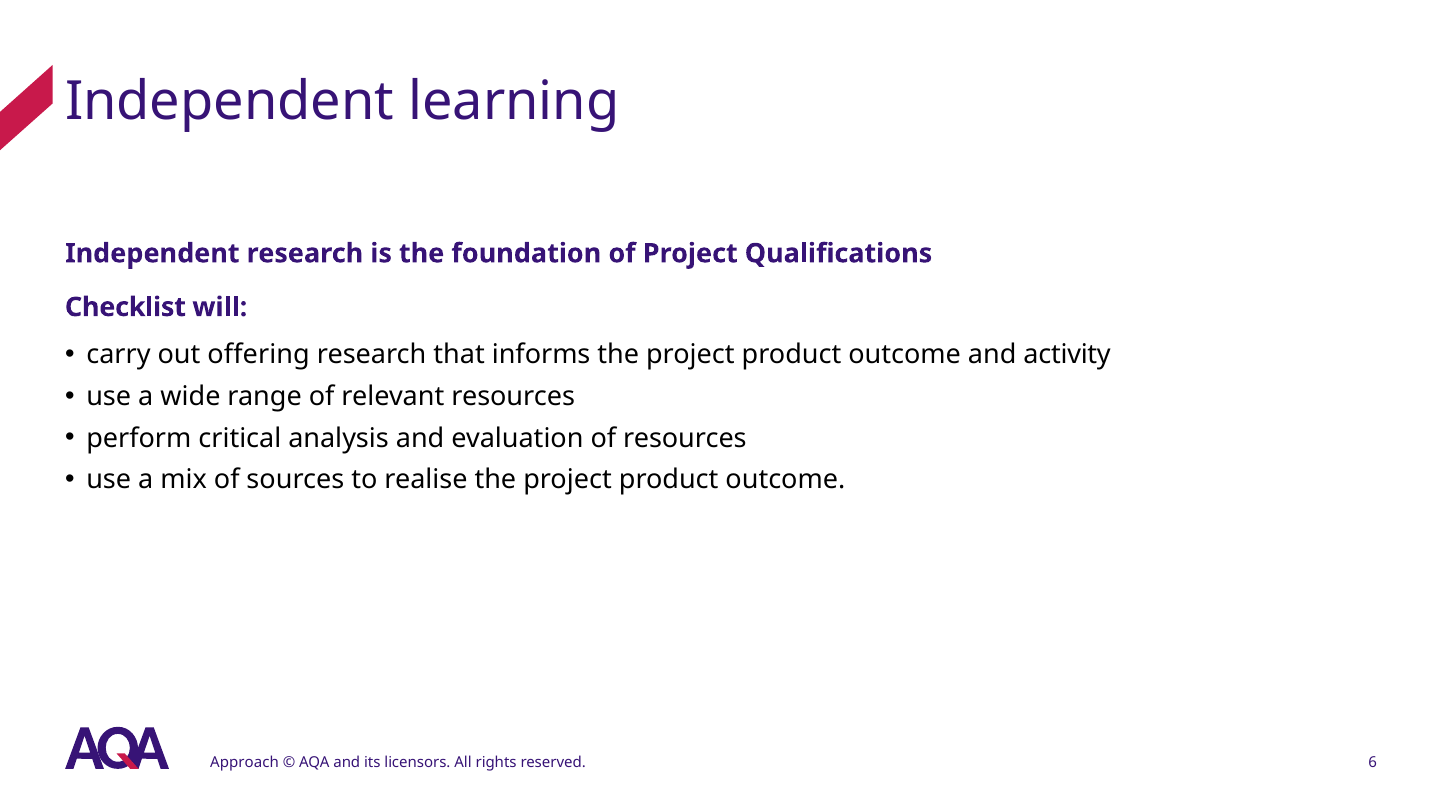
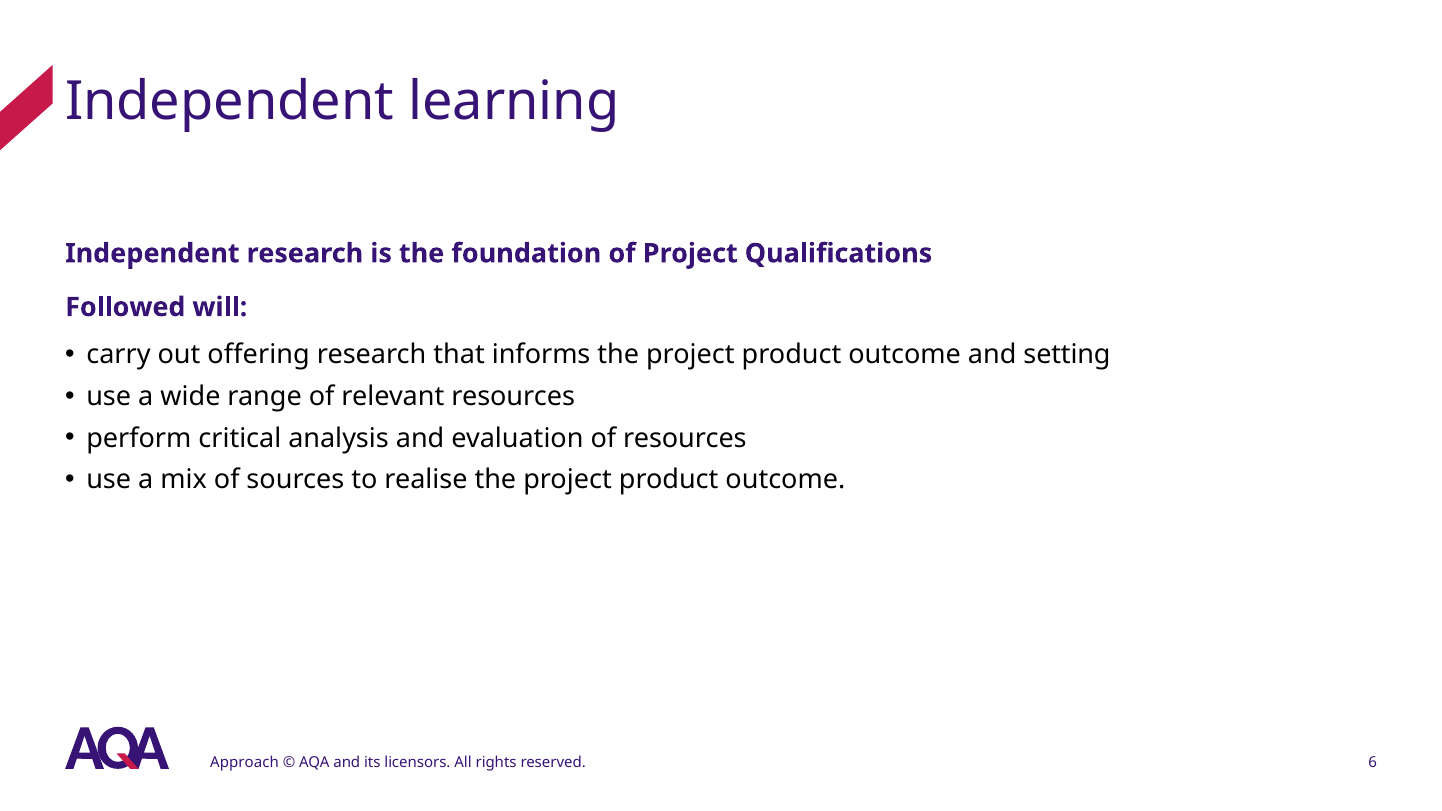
Checklist: Checklist -> Followed
activity: activity -> setting
